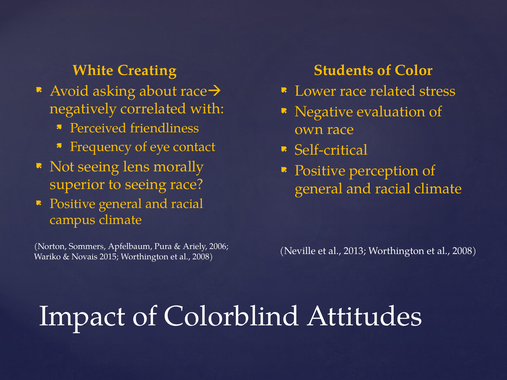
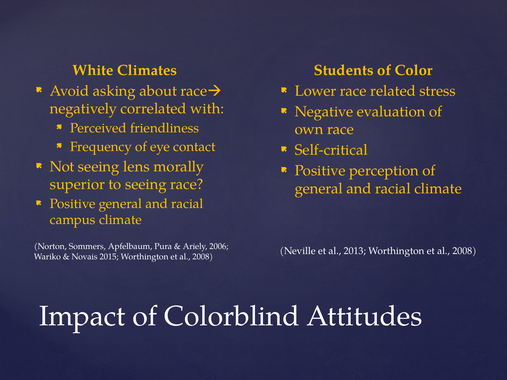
Creating: Creating -> Climates
